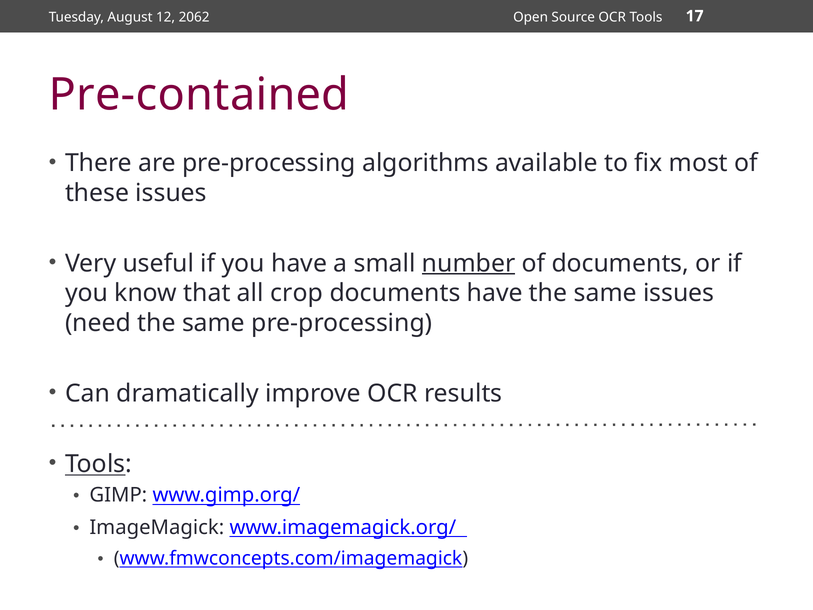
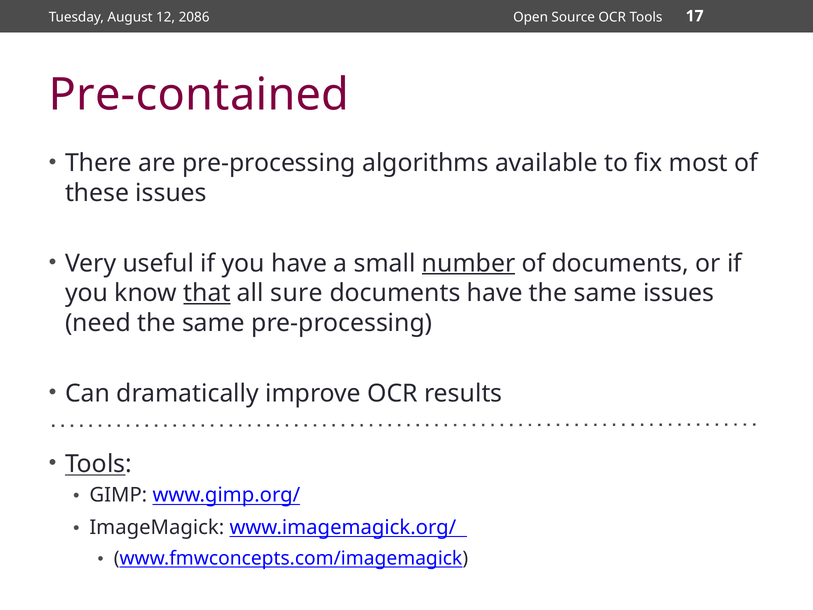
2062: 2062 -> 2086
that underline: none -> present
crop: crop -> sure
